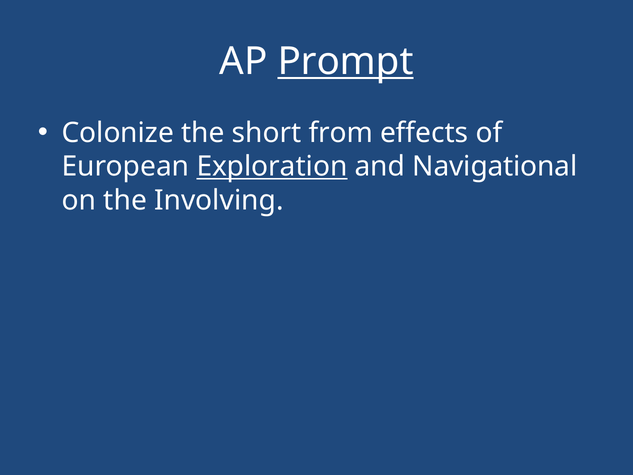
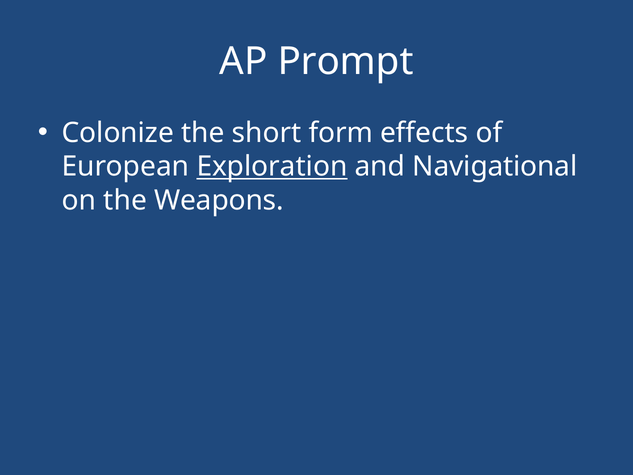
Prompt underline: present -> none
from: from -> form
Involving: Involving -> Weapons
